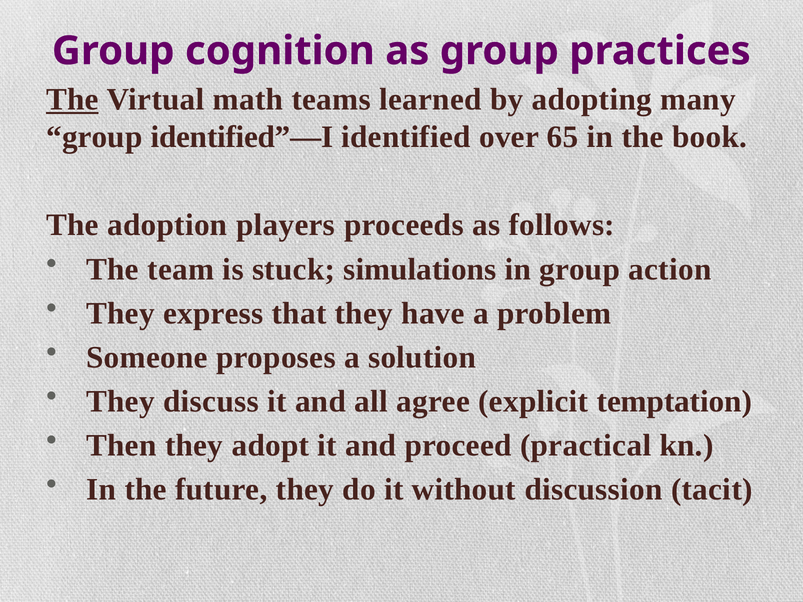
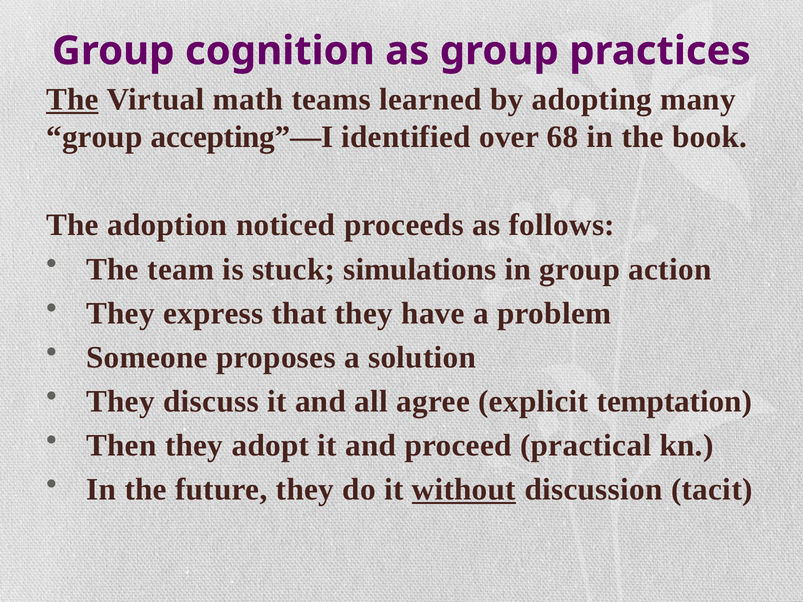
identified”—I: identified”—I -> accepting”—I
65: 65 -> 68
players: players -> noticed
without underline: none -> present
